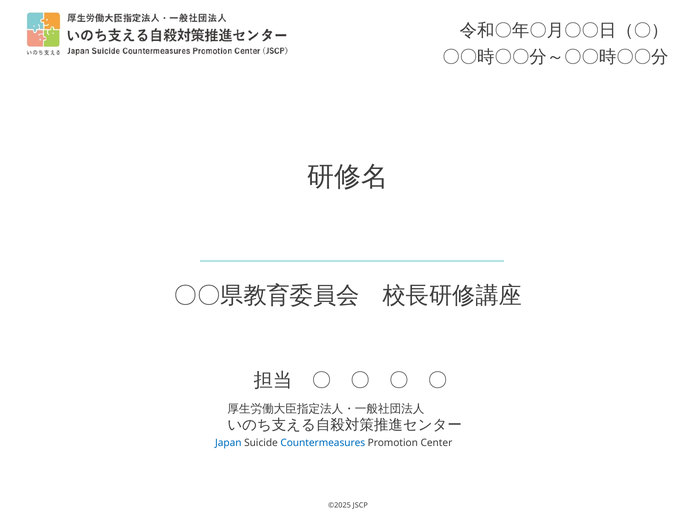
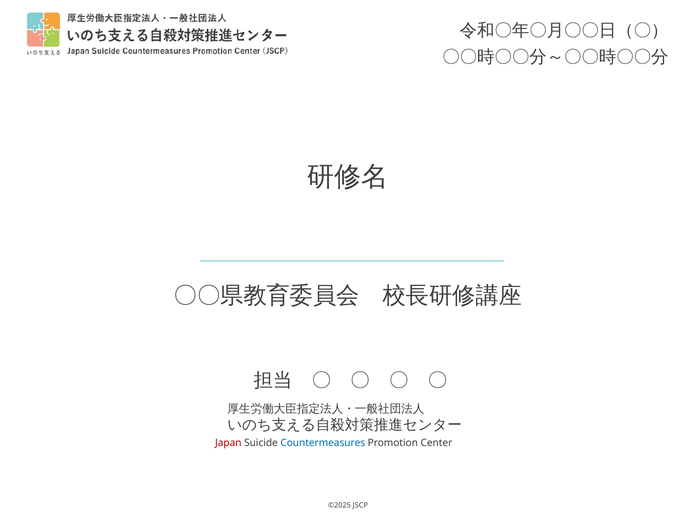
Japan colour: blue -> red
